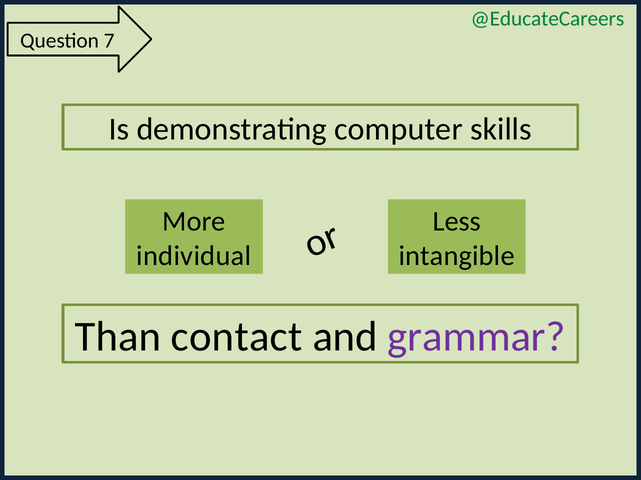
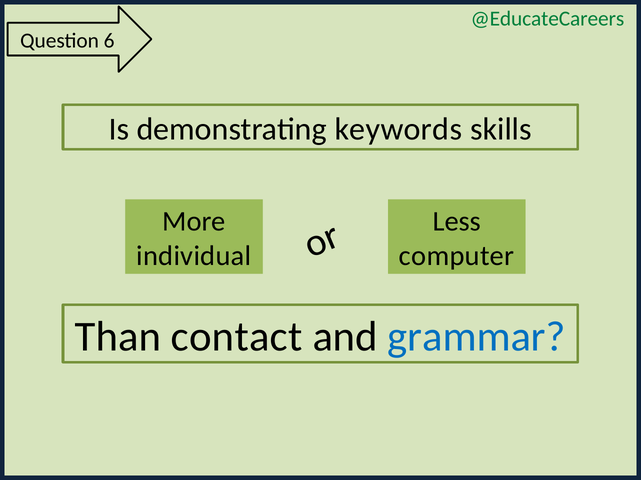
7: 7 -> 6
computer: computer -> keywords
intangible: intangible -> computer
grammar colour: purple -> blue
